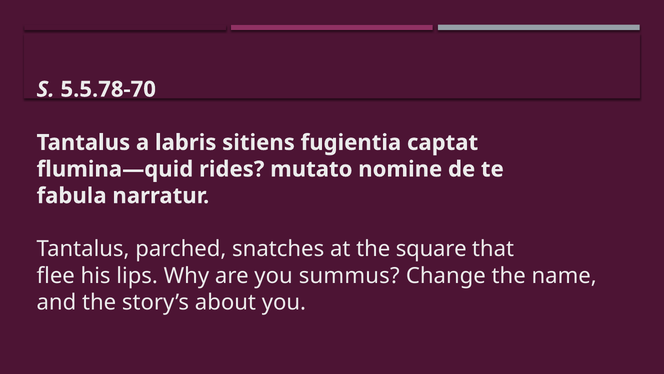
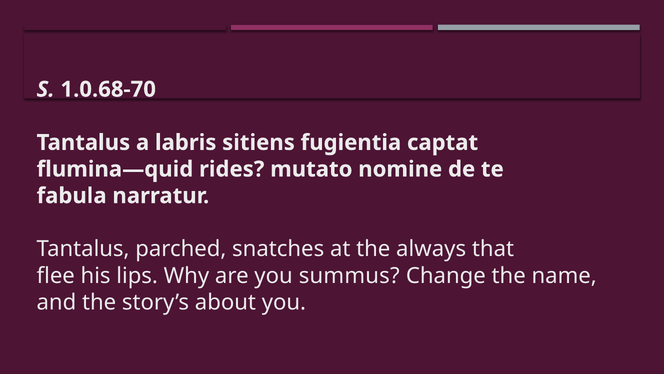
5.5.78-70: 5.5.78-70 -> 1.0.68-70
square: square -> always
